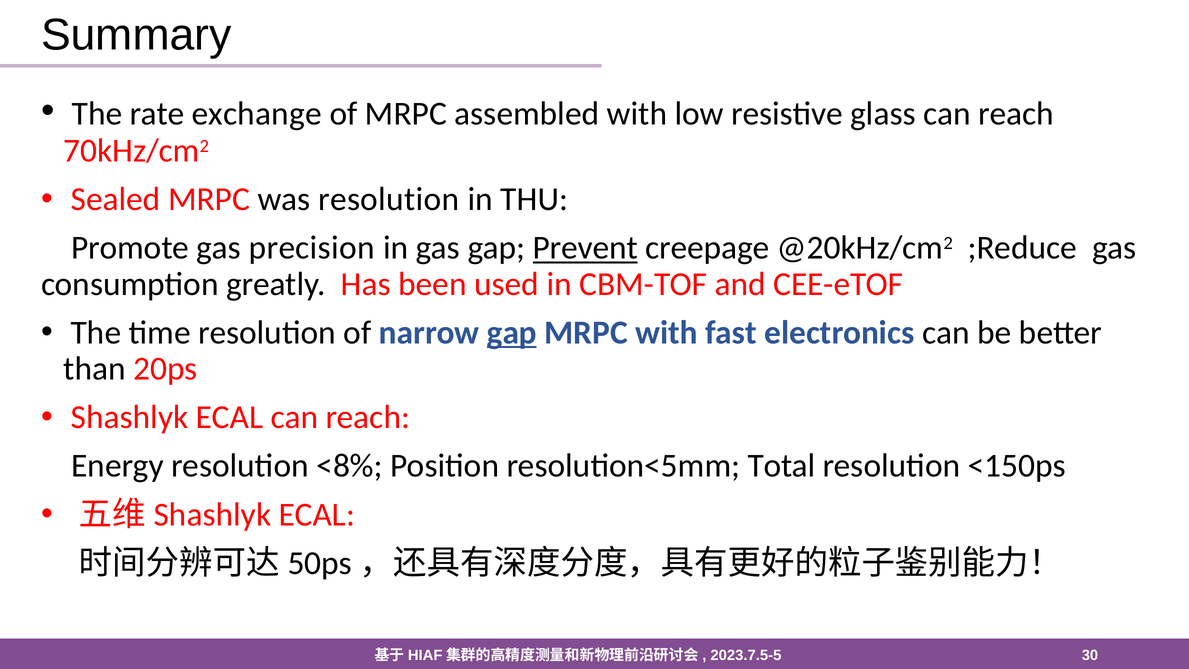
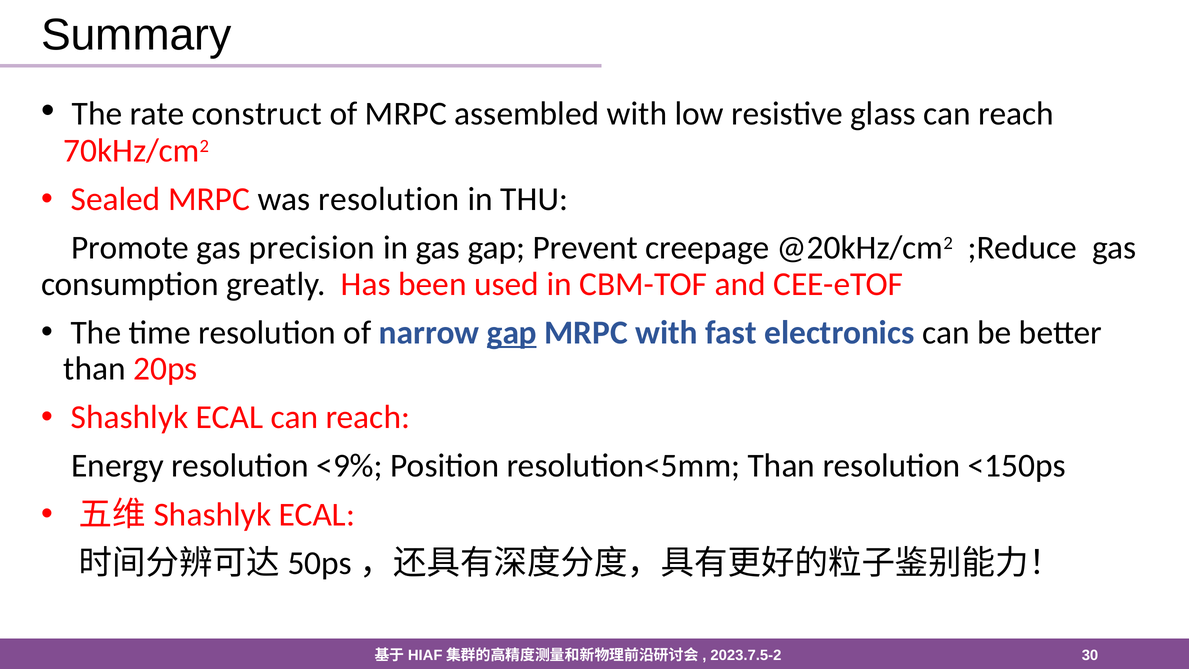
exchange: exchange -> construct
Prevent underline: present -> none
<8%: <8% -> <9%
resolution<5mm Total: Total -> Than
2023.7.5-5: 2023.7.5-5 -> 2023.7.5-2
